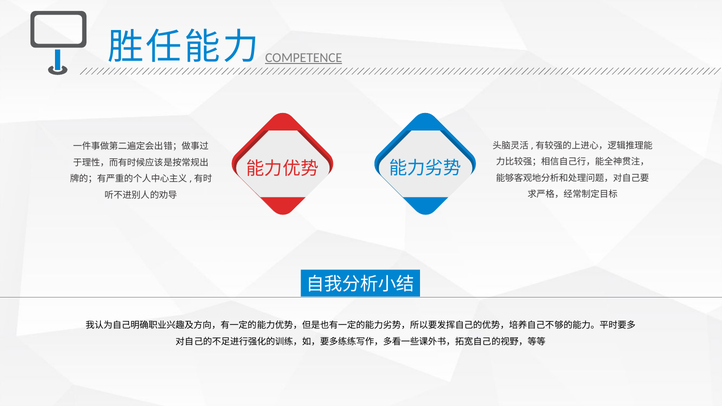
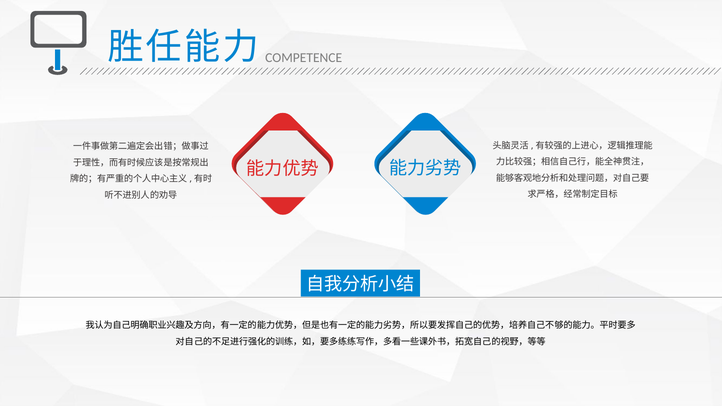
COMPETENCE underline: present -> none
